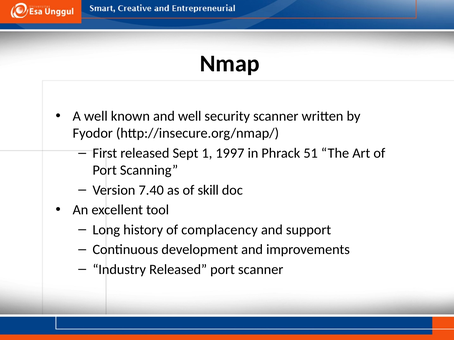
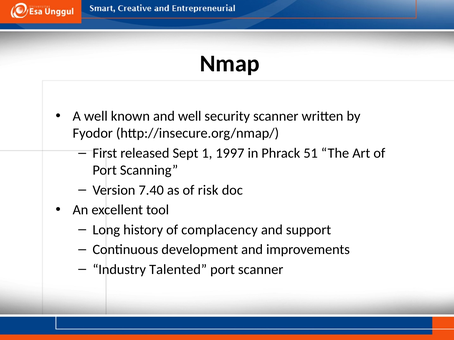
skill: skill -> risk
Industry Released: Released -> Talented
